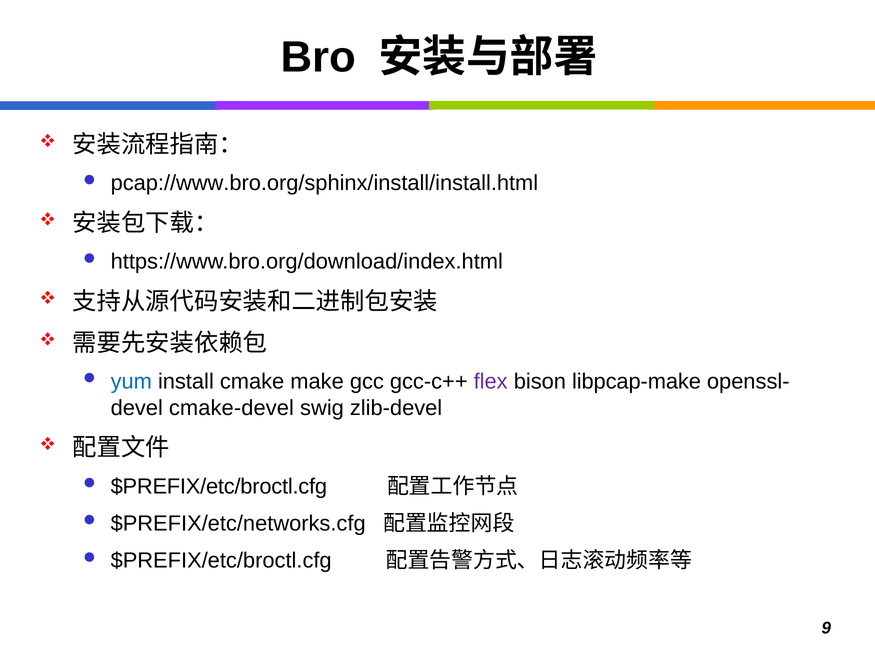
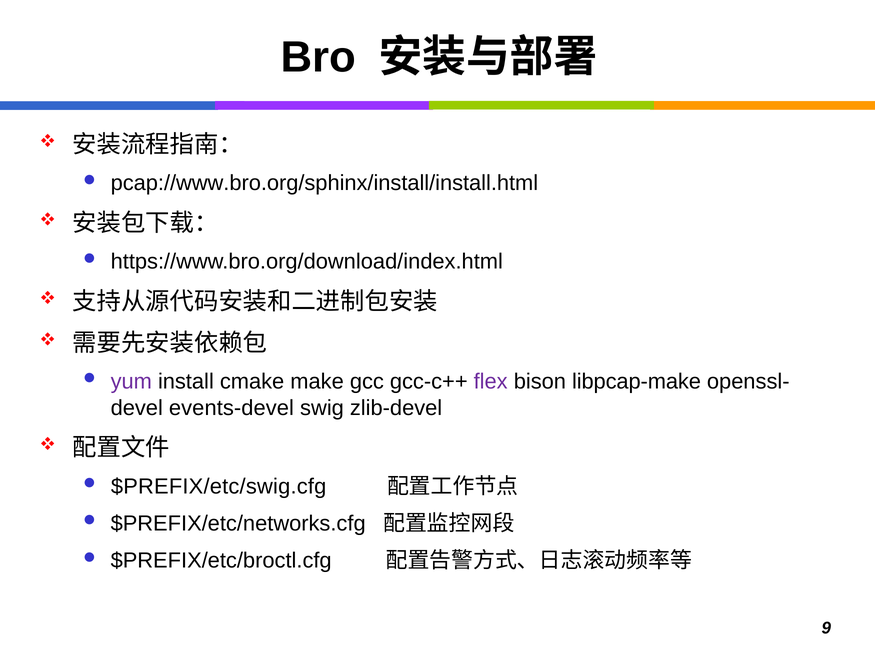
yum colour: blue -> purple
cmake-devel: cmake-devel -> events-devel
$PREFIX/etc/broctl.cfg at (219, 487): $PREFIX/etc/broctl.cfg -> $PREFIX/etc/swig.cfg
